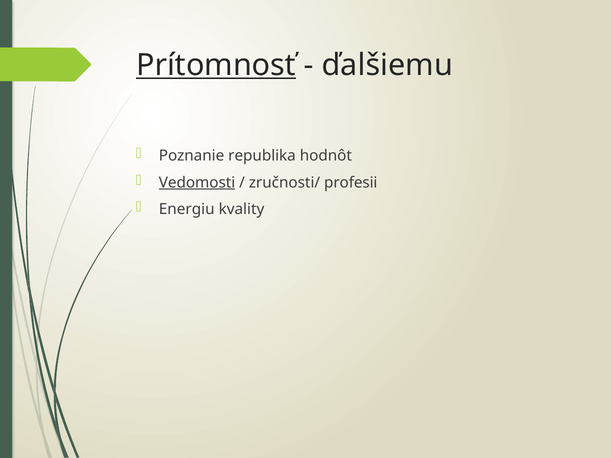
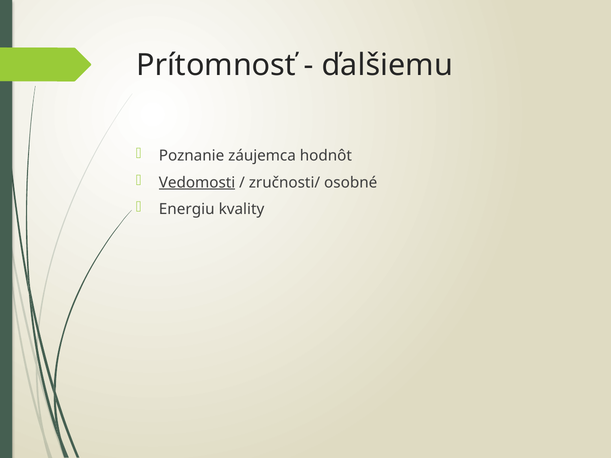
Prítomnosť underline: present -> none
republika: republika -> záujemca
profesii: profesii -> osobné
